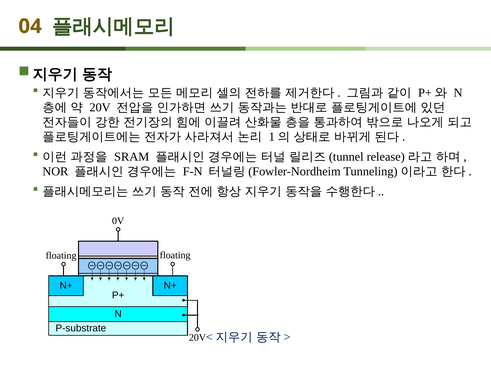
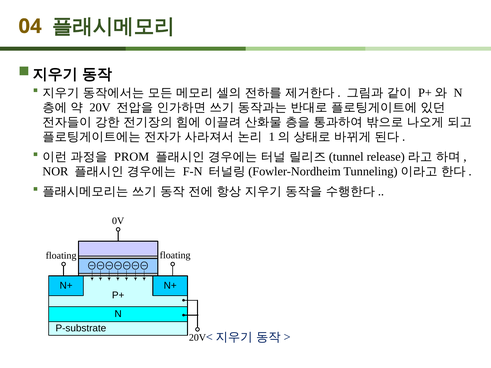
SRAM: SRAM -> PROM
